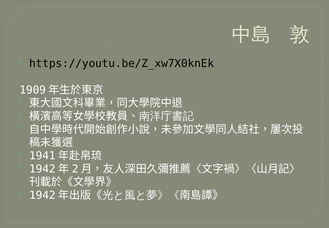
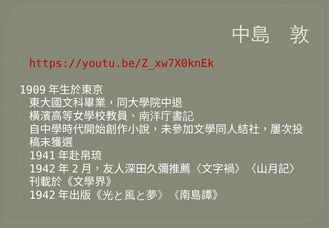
https://youtu.be/Z_xw7X0knEk colour: black -> red
